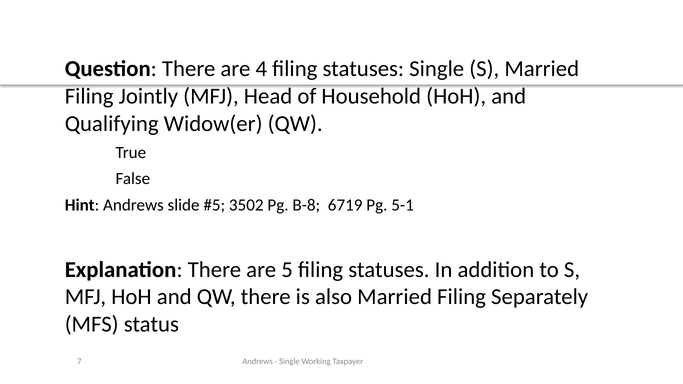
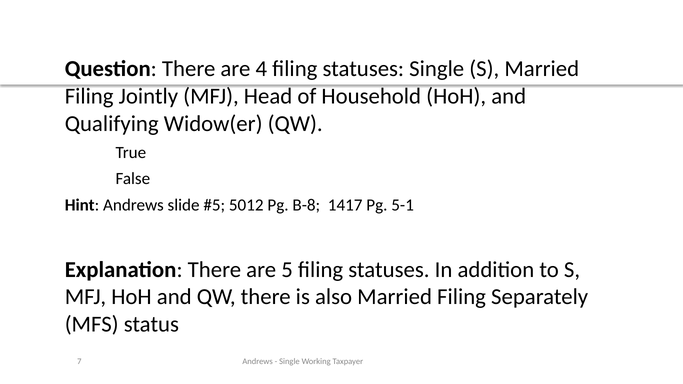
3502: 3502 -> 5012
6719: 6719 -> 1417
